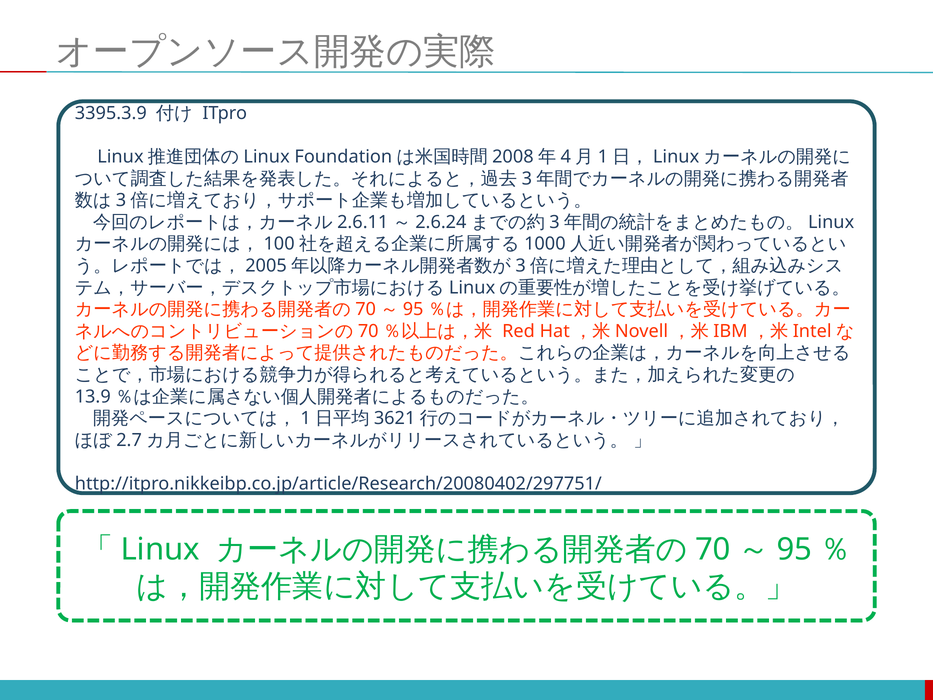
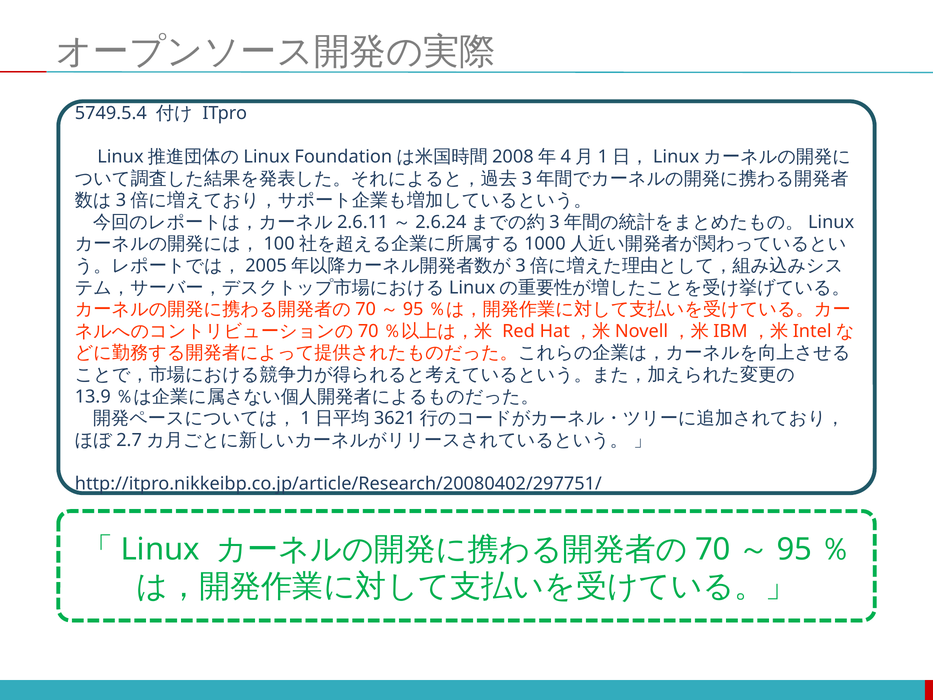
3395.3.9: 3395.3.9 -> 5749.5.4
